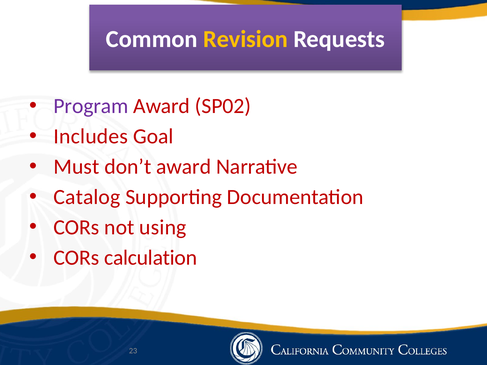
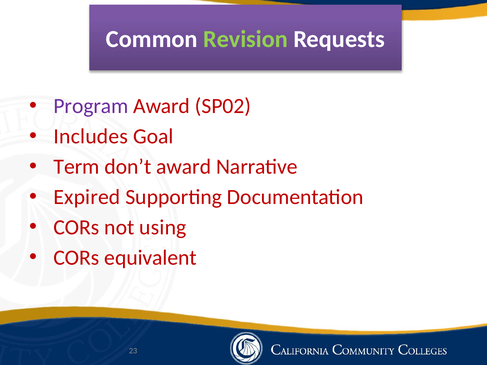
Revision colour: yellow -> light green
Must: Must -> Term
Catalog: Catalog -> Expired
calculation: calculation -> equivalent
